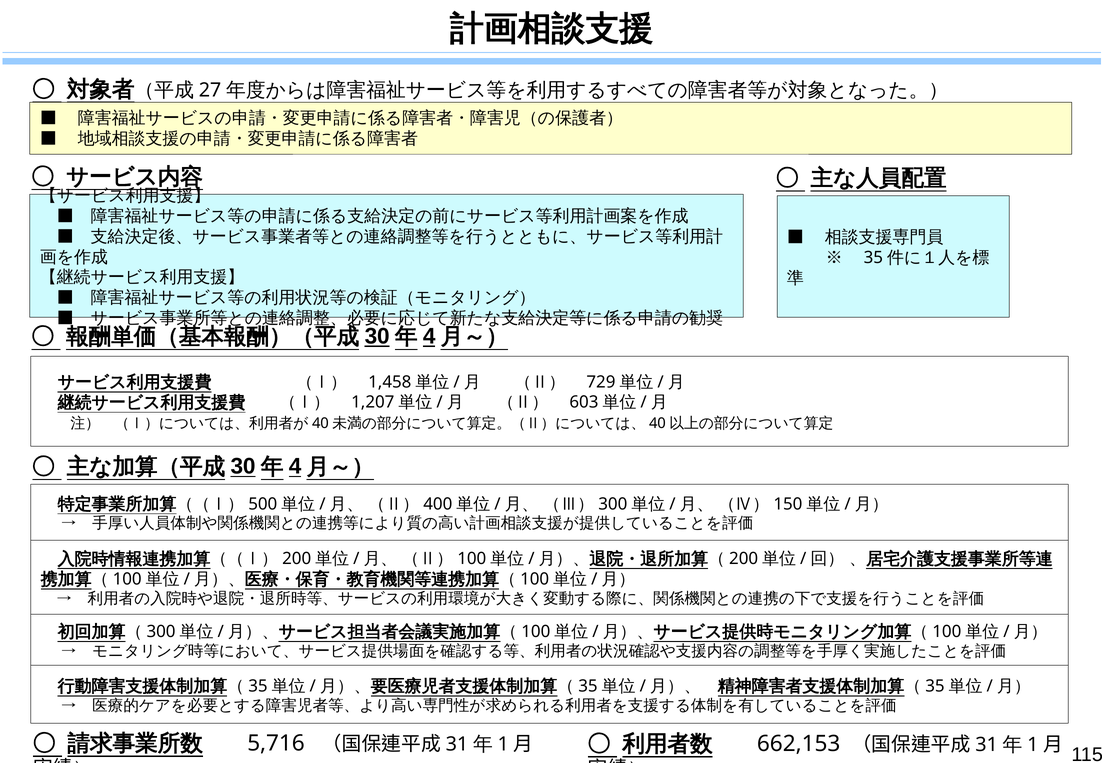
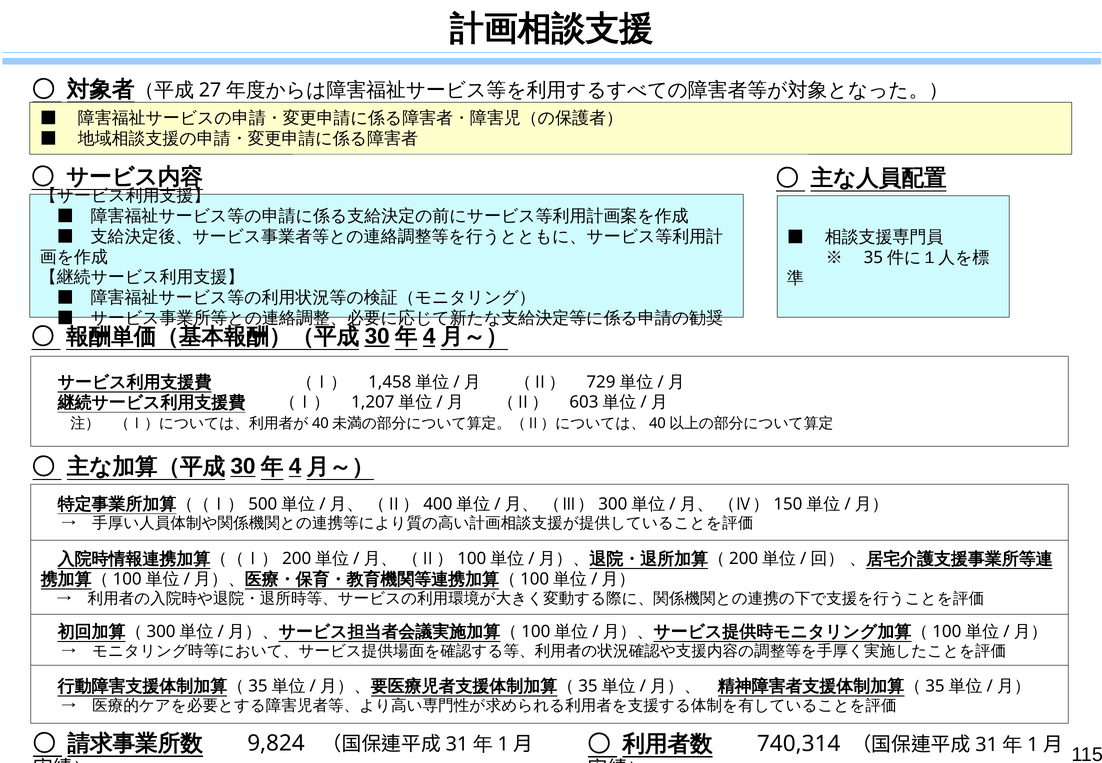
5,716: 5,716 -> 9,824
662,153: 662,153 -> 740,314
